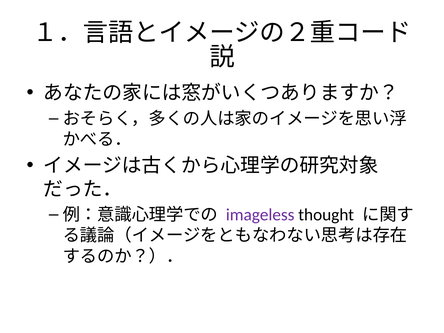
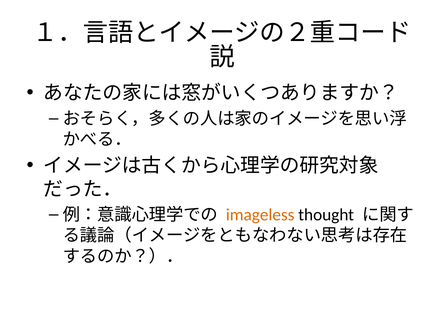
imageless colour: purple -> orange
